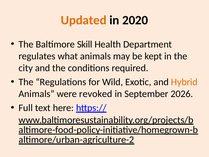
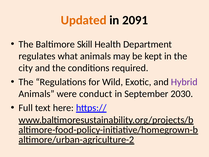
2020: 2020 -> 2091
Hybrid colour: orange -> purple
revoked: revoked -> conduct
2026: 2026 -> 2030
